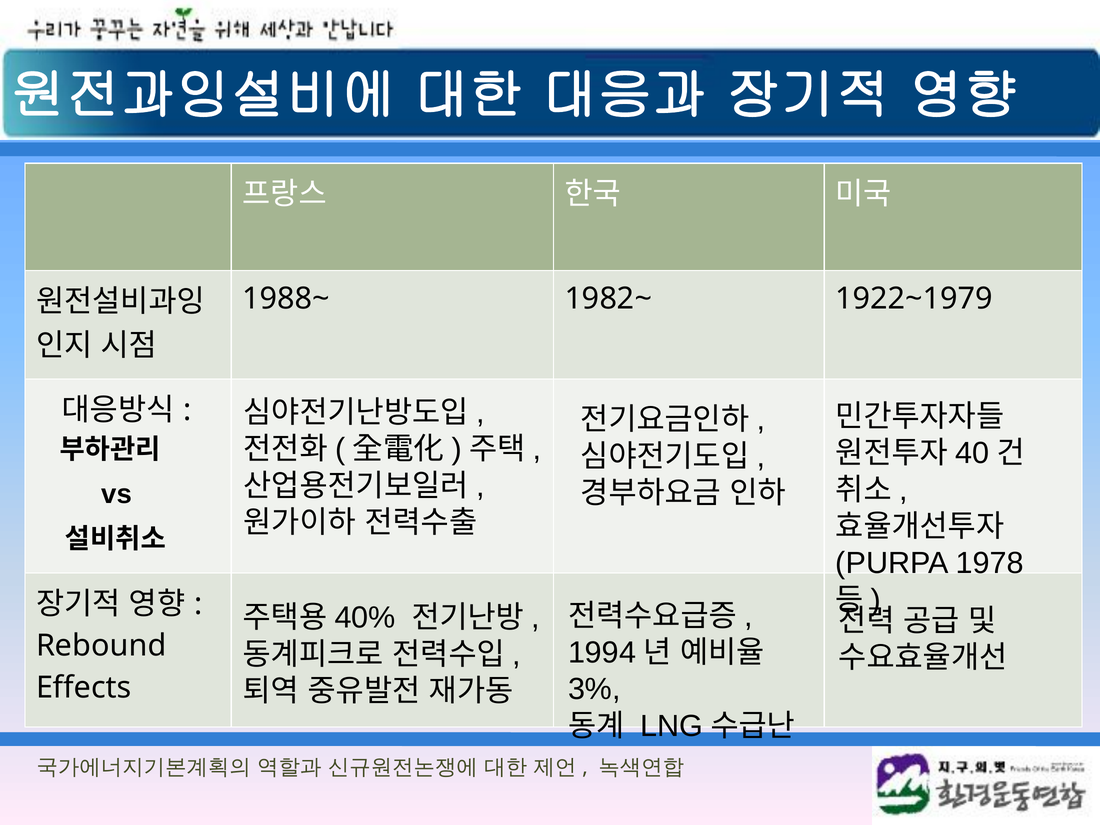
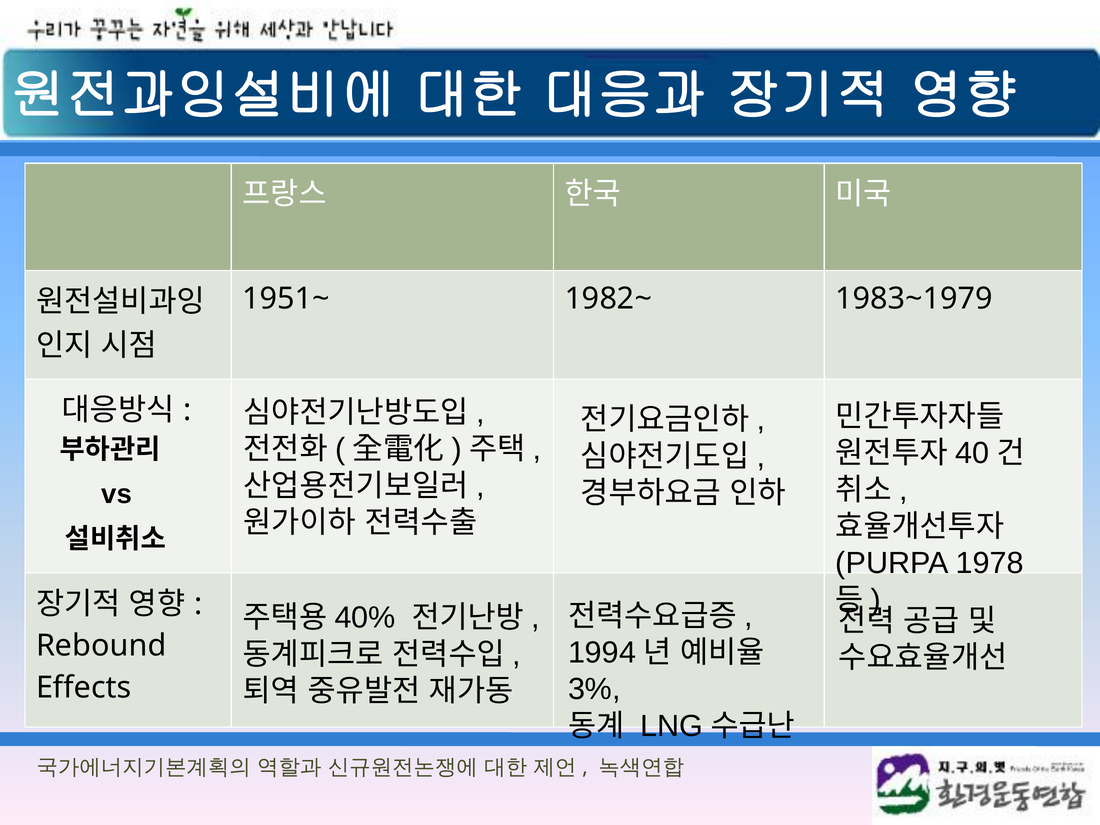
1988~: 1988~ -> 1951~
1922~1979: 1922~1979 -> 1983~1979
